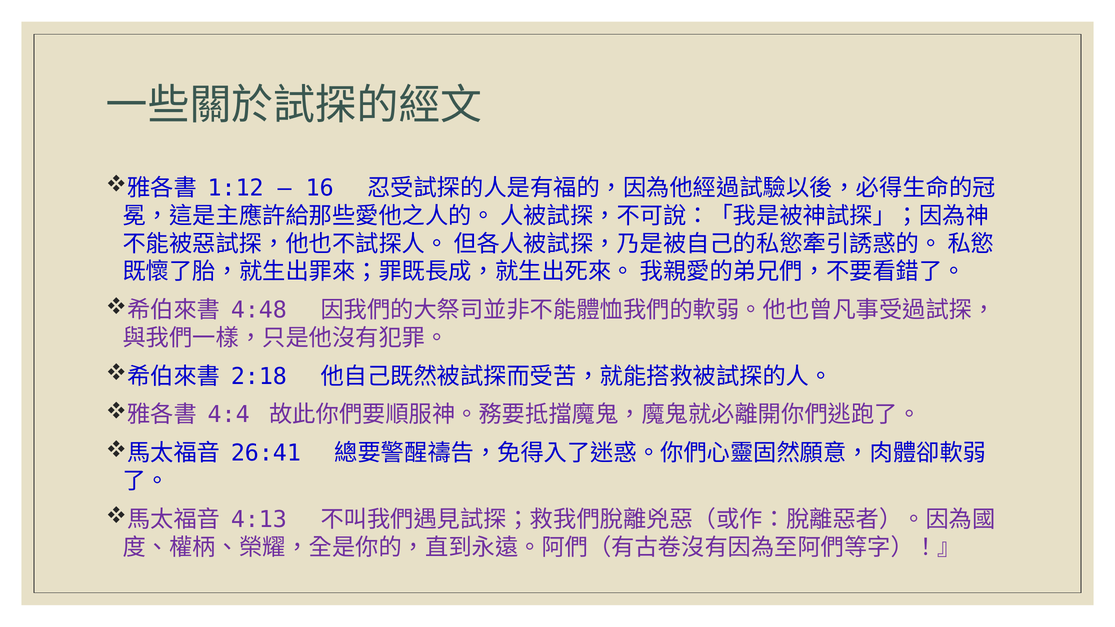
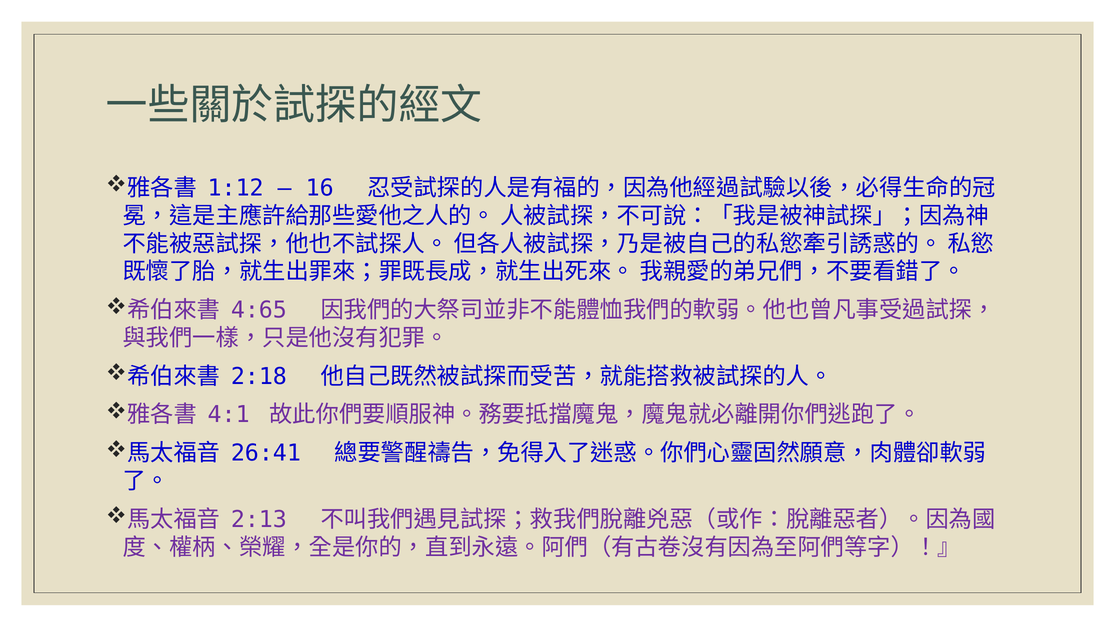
4:48: 4:48 -> 4:65
4:4: 4:4 -> 4:1
4:13: 4:13 -> 2:13
